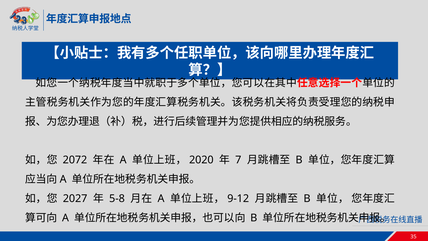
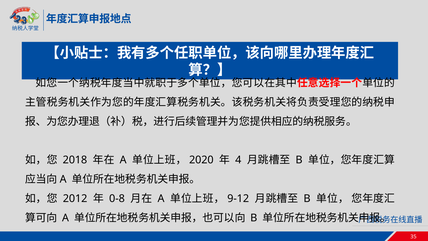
2072: 2072 -> 2018
7: 7 -> 4
2027: 2027 -> 2012
5-8: 5-8 -> 0-8
